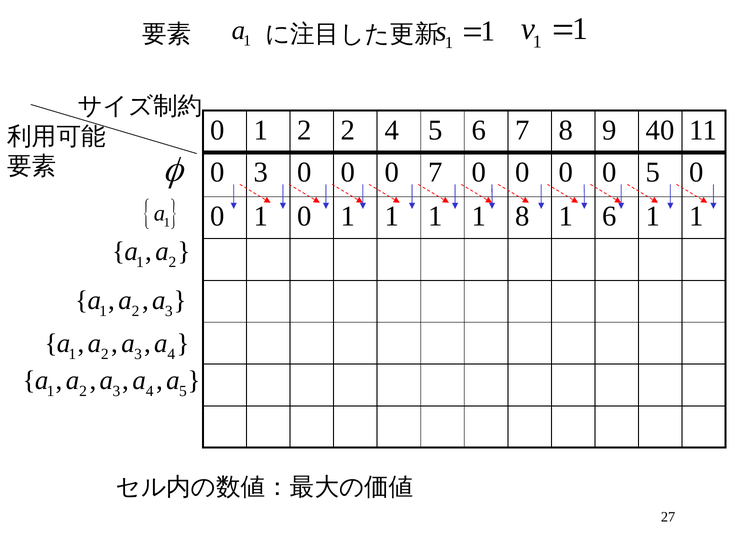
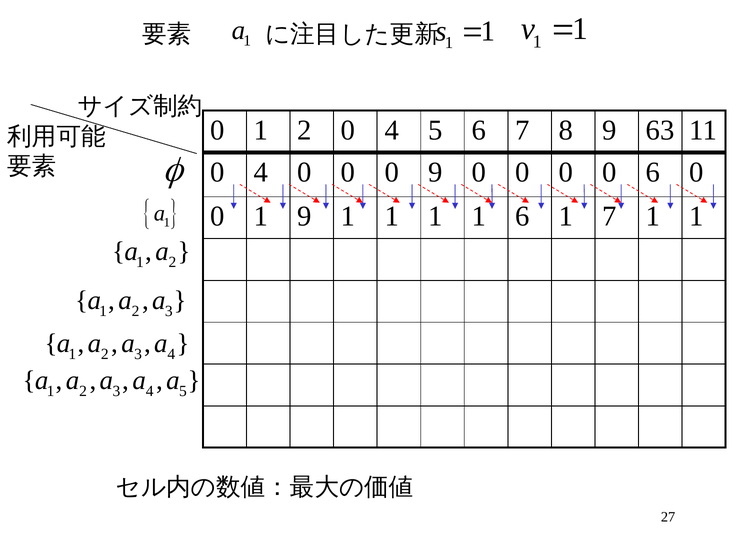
2 2: 2 -> 0
40: 40 -> 63
3 at (261, 172): 3 -> 4
0 7: 7 -> 9
0 5: 5 -> 6
1 0: 0 -> 9
1 8: 8 -> 6
1 6: 6 -> 7
